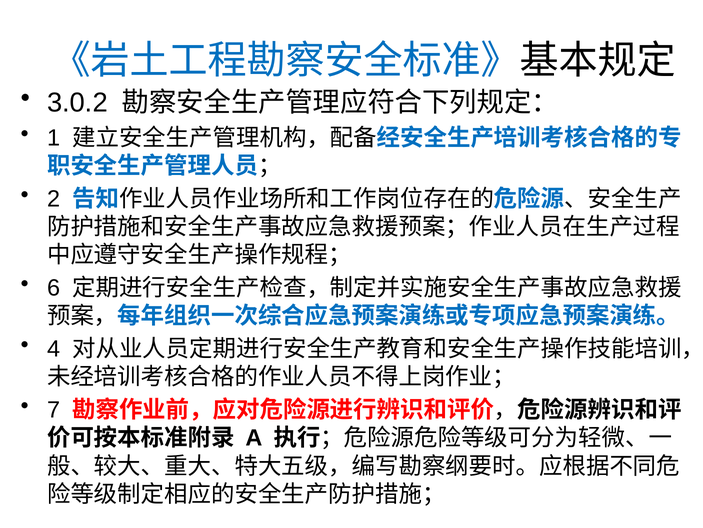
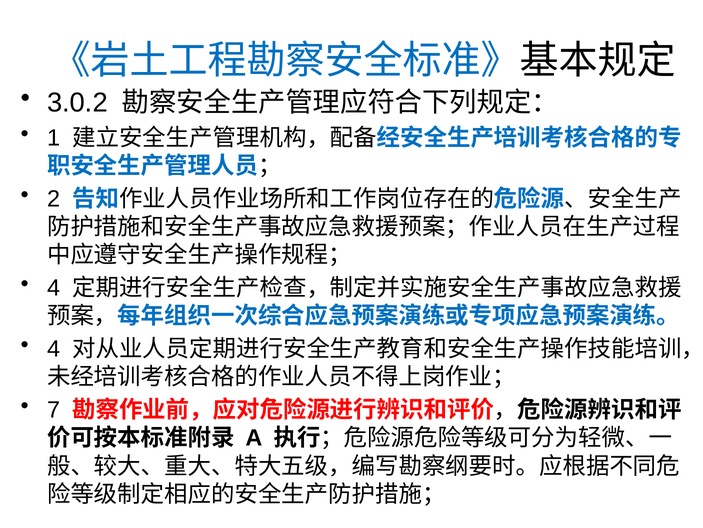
6 at (54, 288): 6 -> 4
